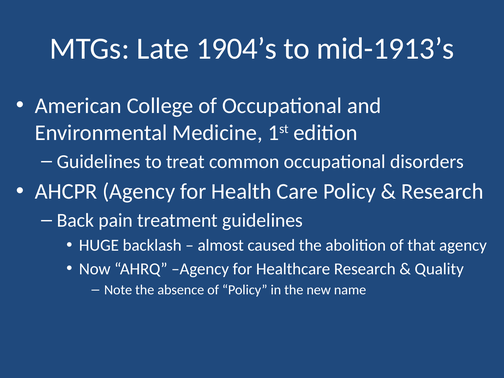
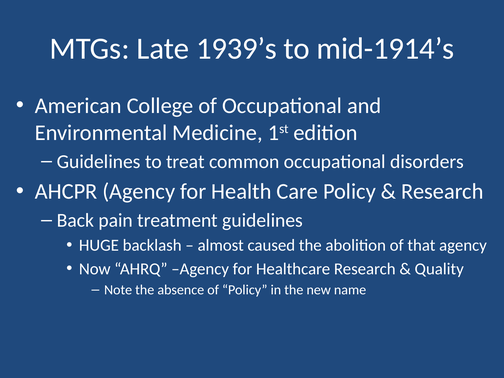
1904’s: 1904’s -> 1939’s
mid-1913’s: mid-1913’s -> mid-1914’s
